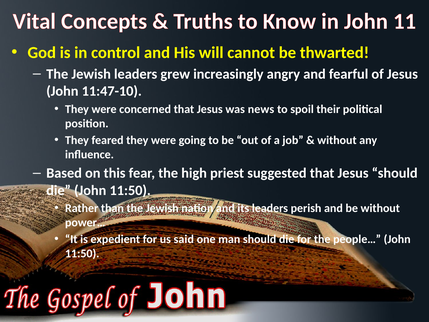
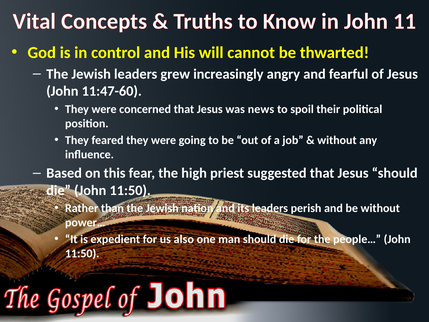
11:47-10: 11:47-10 -> 11:47-60
said: said -> also
